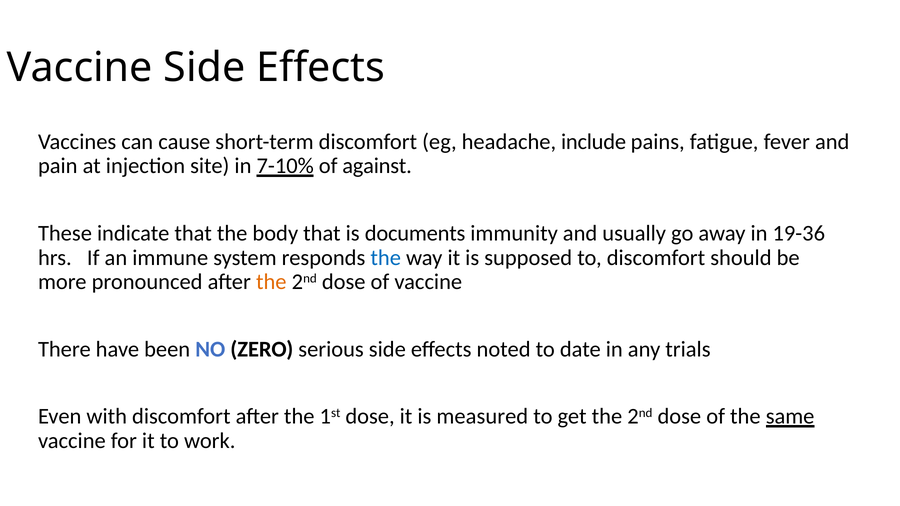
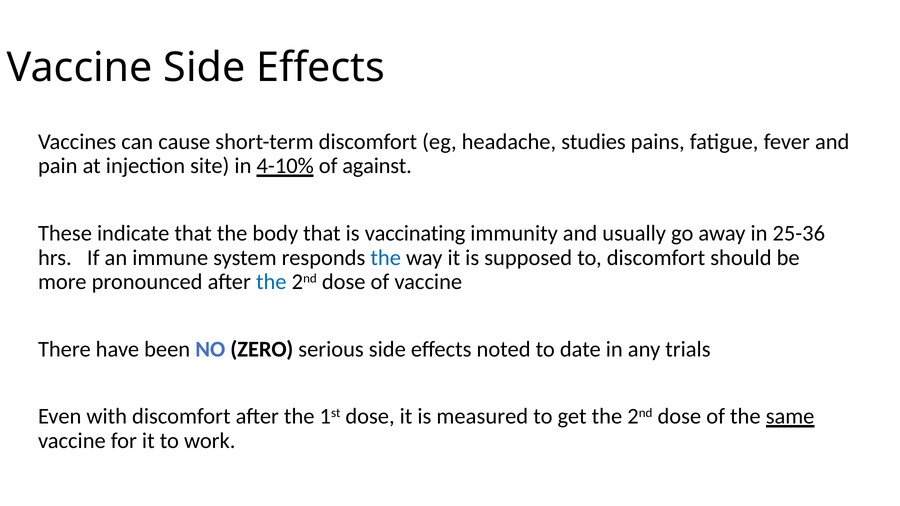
include: include -> studies
7-10%: 7-10% -> 4-10%
documents: documents -> vaccinating
19-36: 19-36 -> 25-36
the at (271, 282) colour: orange -> blue
